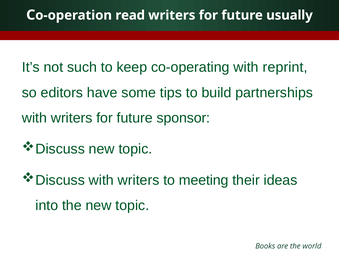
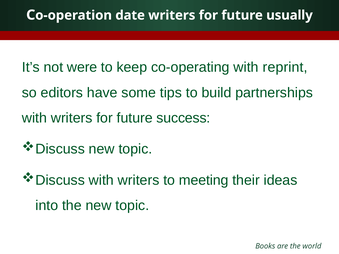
read: read -> date
such: such -> were
sponsor: sponsor -> success
